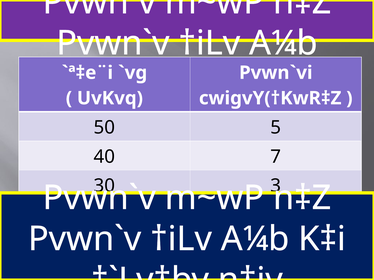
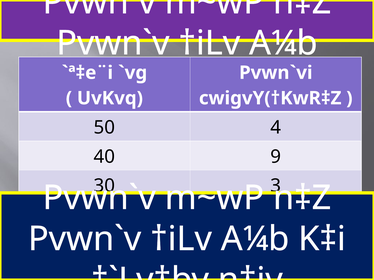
50 5: 5 -> 4
7: 7 -> 9
